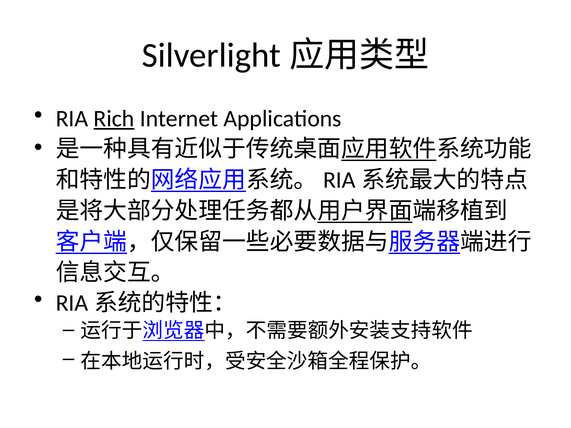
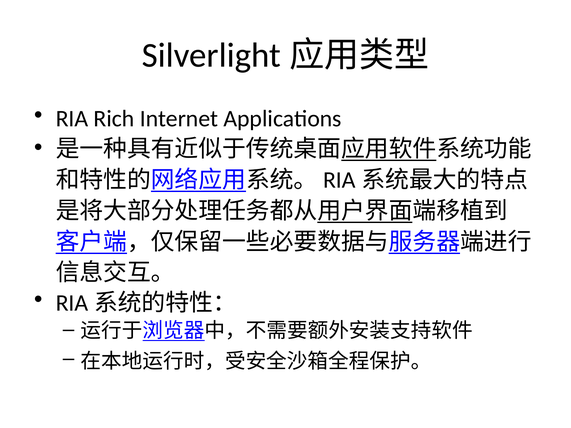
Rich underline: present -> none
